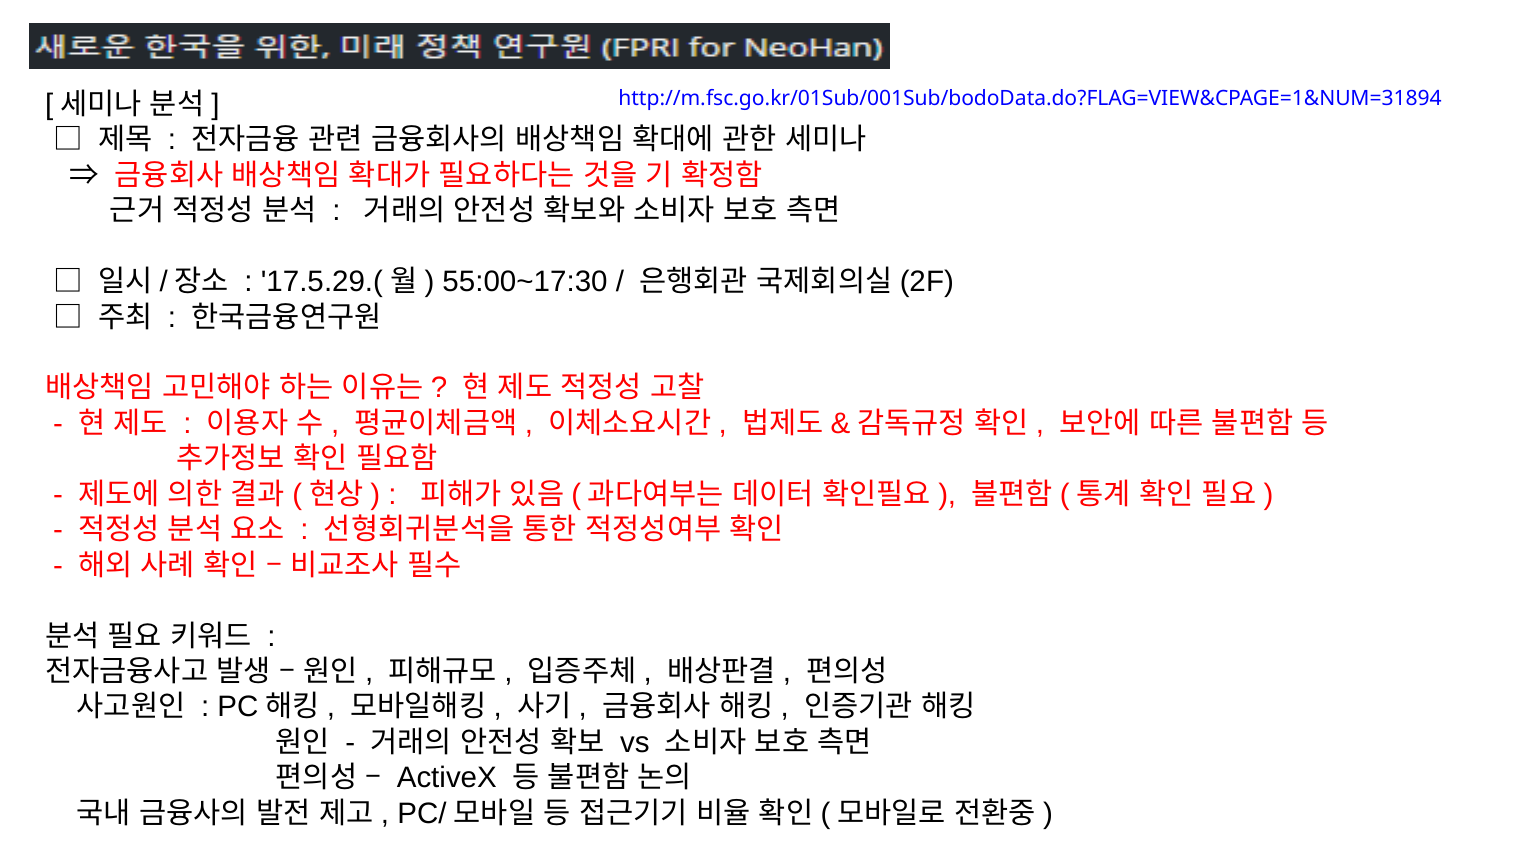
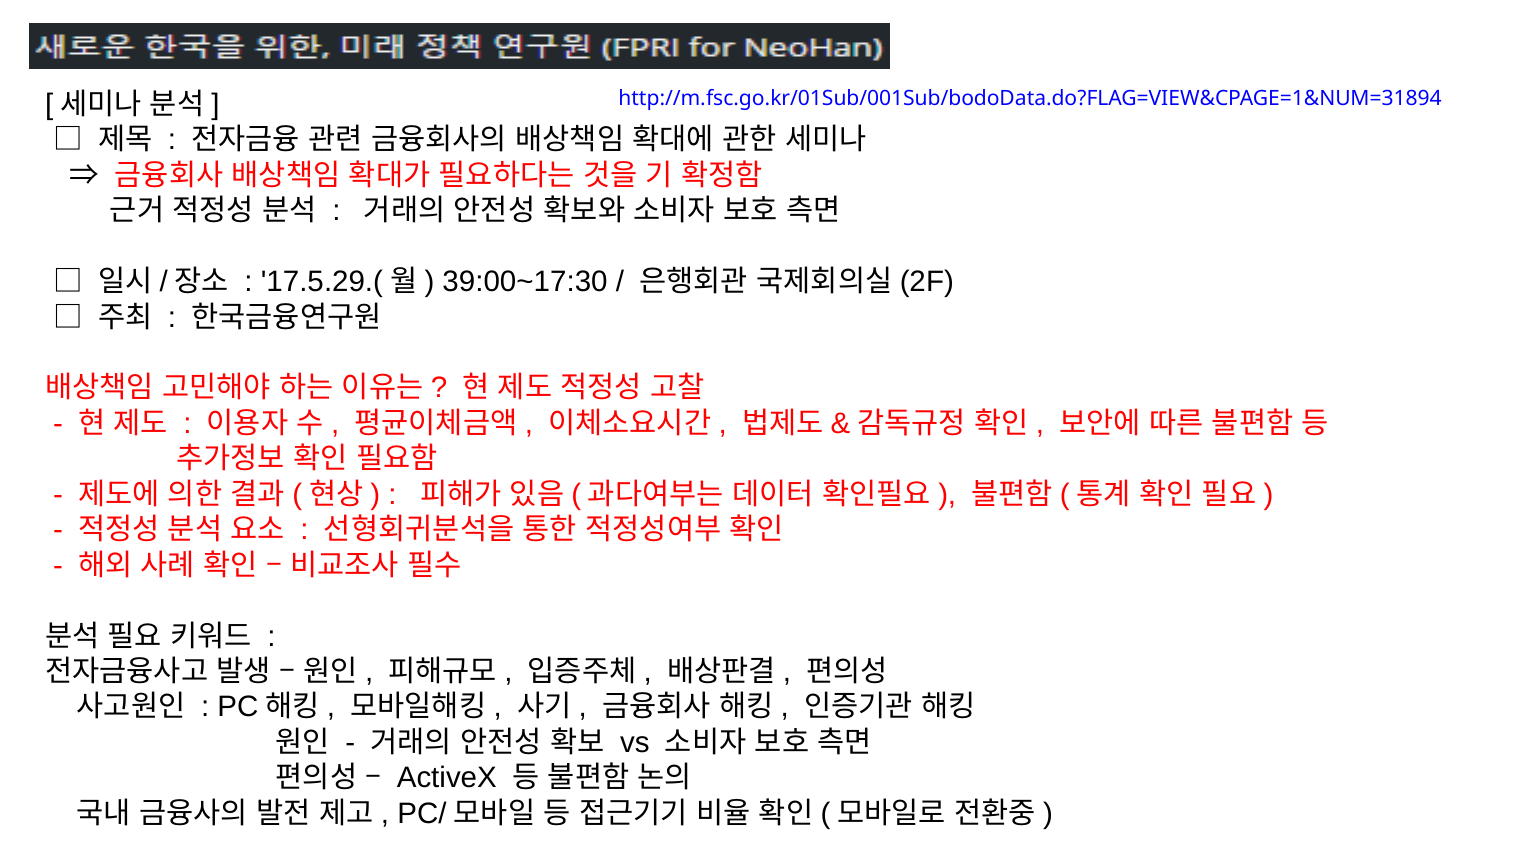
55:00~17:30: 55:00~17:30 -> 39:00~17:30
